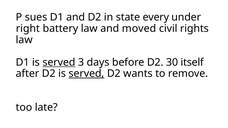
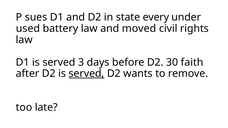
right: right -> used
served at (59, 62) underline: present -> none
itself: itself -> faith
